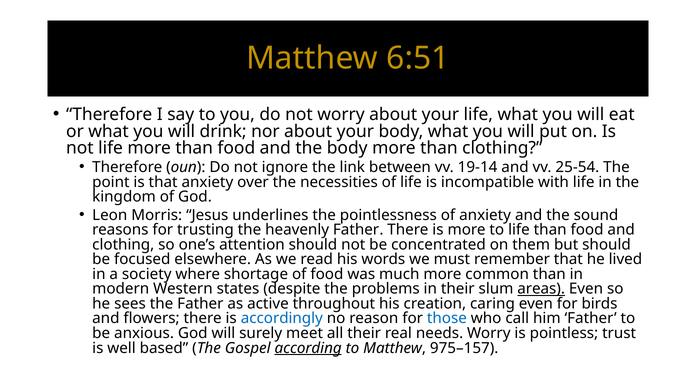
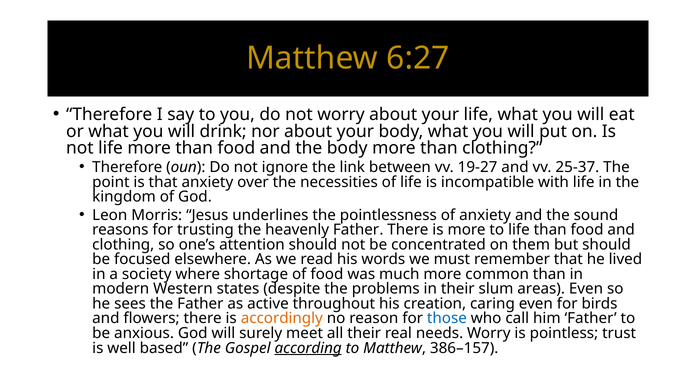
6:51: 6:51 -> 6:27
19-14: 19-14 -> 19-27
25-54: 25-54 -> 25-37
areas underline: present -> none
accordingly colour: blue -> orange
975–157: 975–157 -> 386–157
